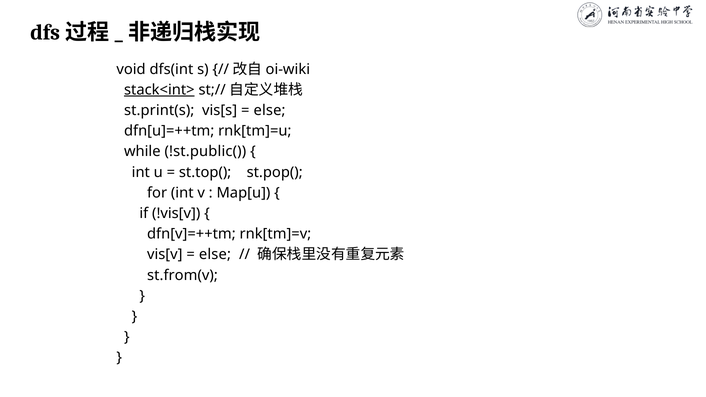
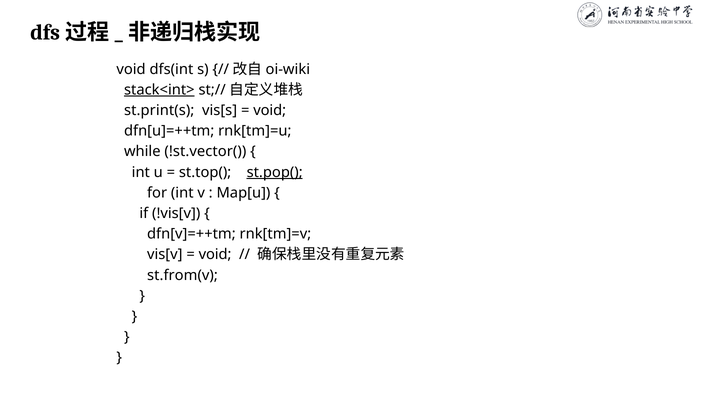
else at (270, 110): else -> void
!st.public(: !st.public( -> !st.vector(
st.pop( underline: none -> present
else at (215, 255): else -> void
